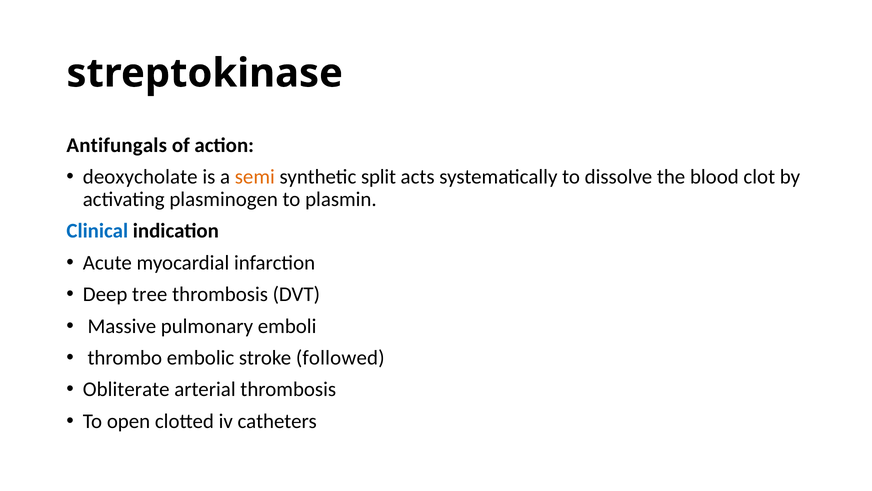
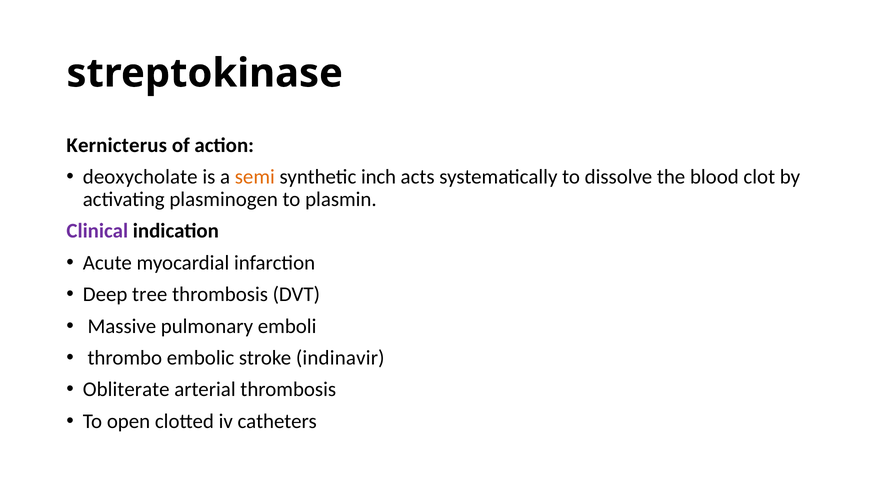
Antifungals: Antifungals -> Kernicterus
split: split -> inch
Clinical colour: blue -> purple
followed: followed -> indinavir
